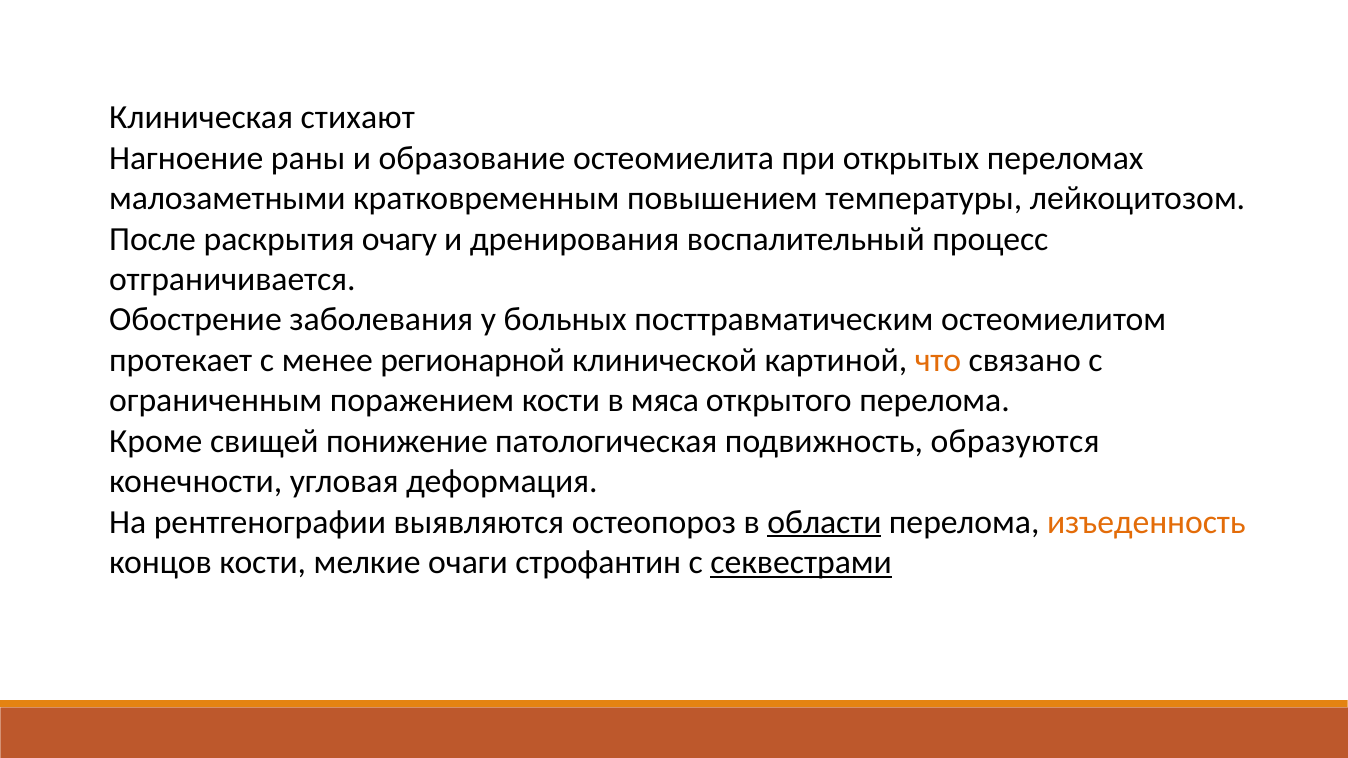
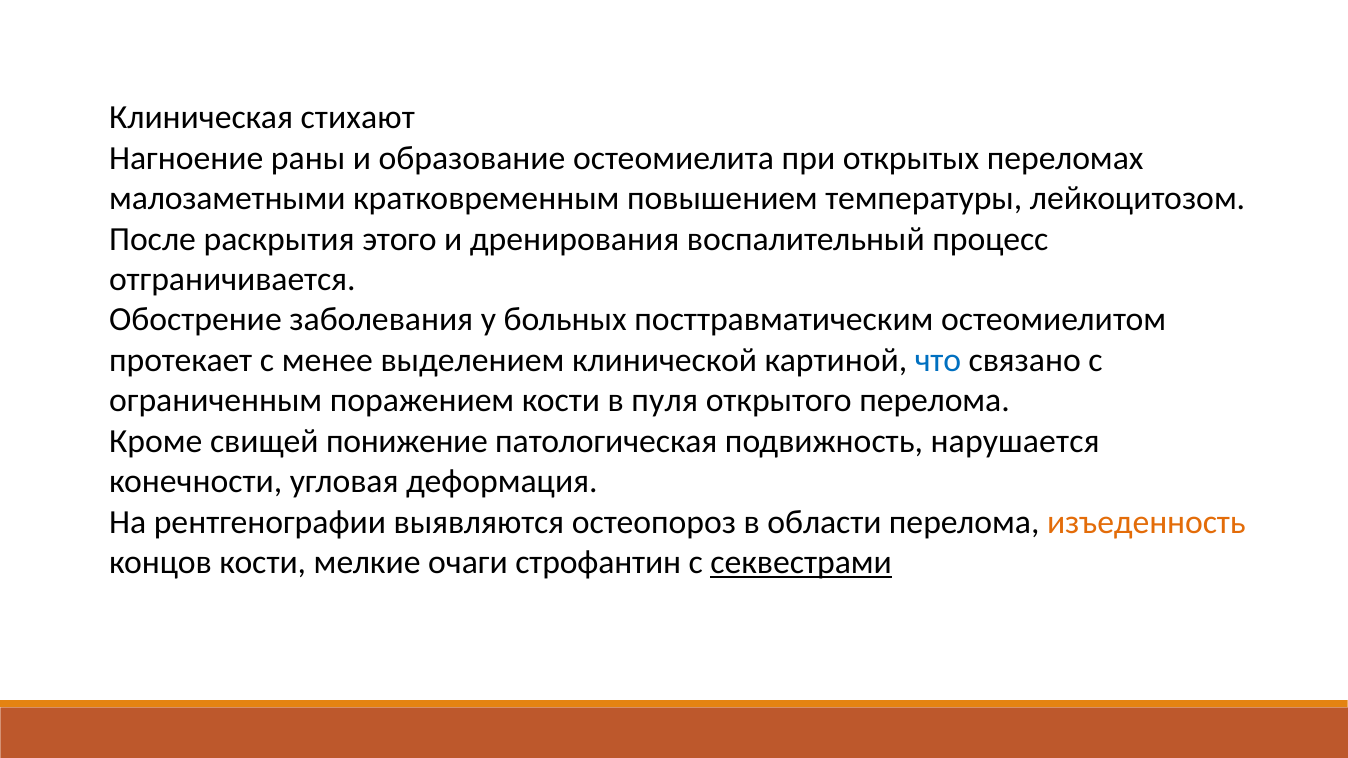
очагу: очагу -> этого
регионарной: регионарной -> выделением
что colour: orange -> blue
мяса: мяса -> пуля
образуются: образуются -> нарушается
области underline: present -> none
